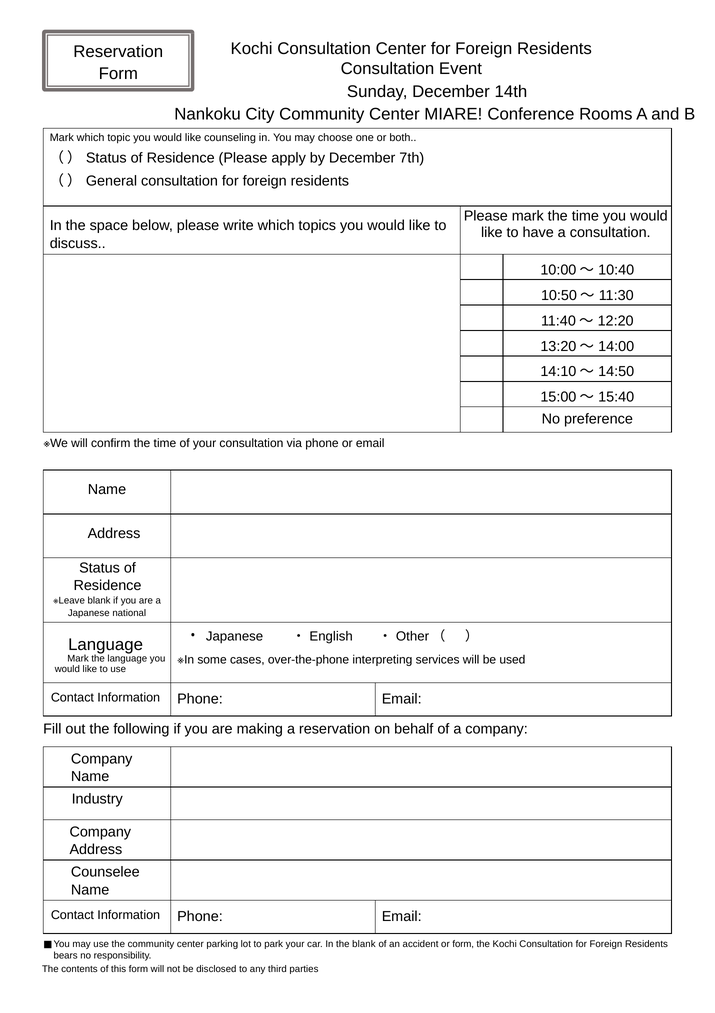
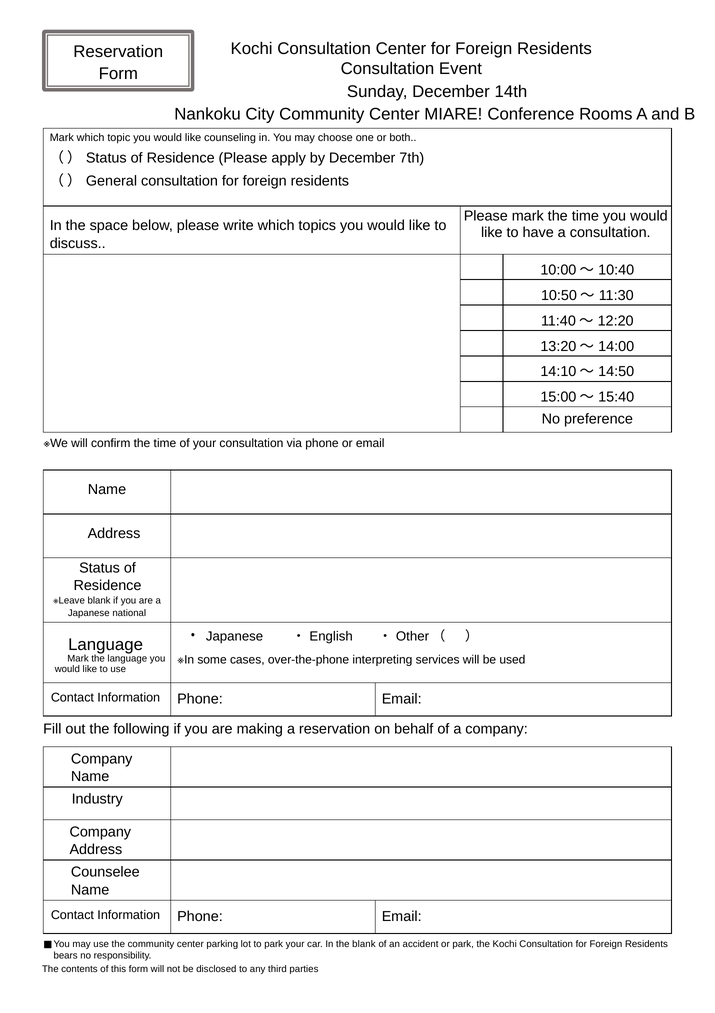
or form: form -> park
